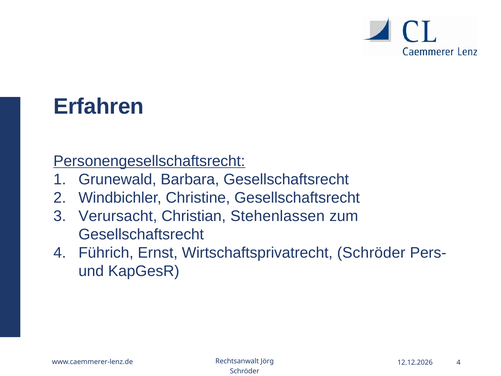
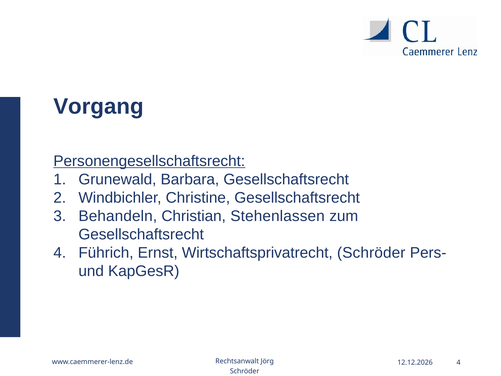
Erfahren: Erfahren -> Vorgang
Verursacht: Verursacht -> Behandeln
